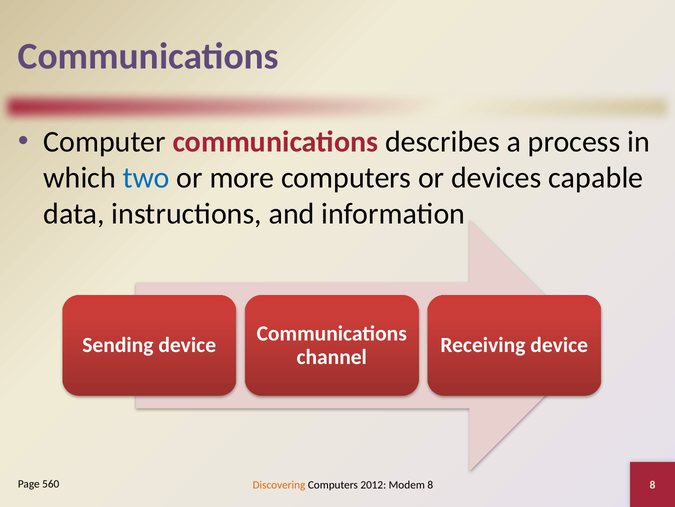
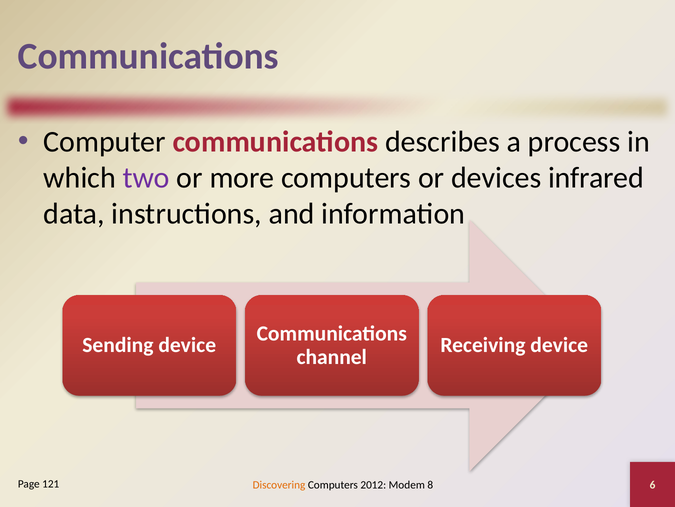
two colour: blue -> purple
capable: capable -> infrared
560: 560 -> 121
8 8: 8 -> 6
